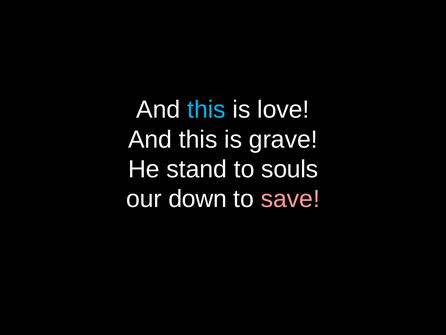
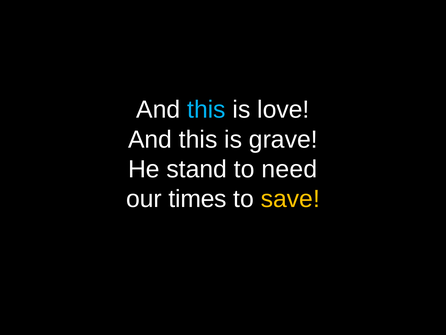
souls: souls -> need
down: down -> times
save colour: pink -> yellow
